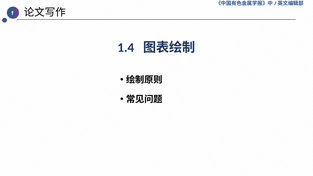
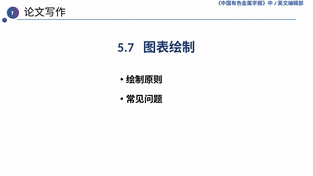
1.4: 1.4 -> 5.7
